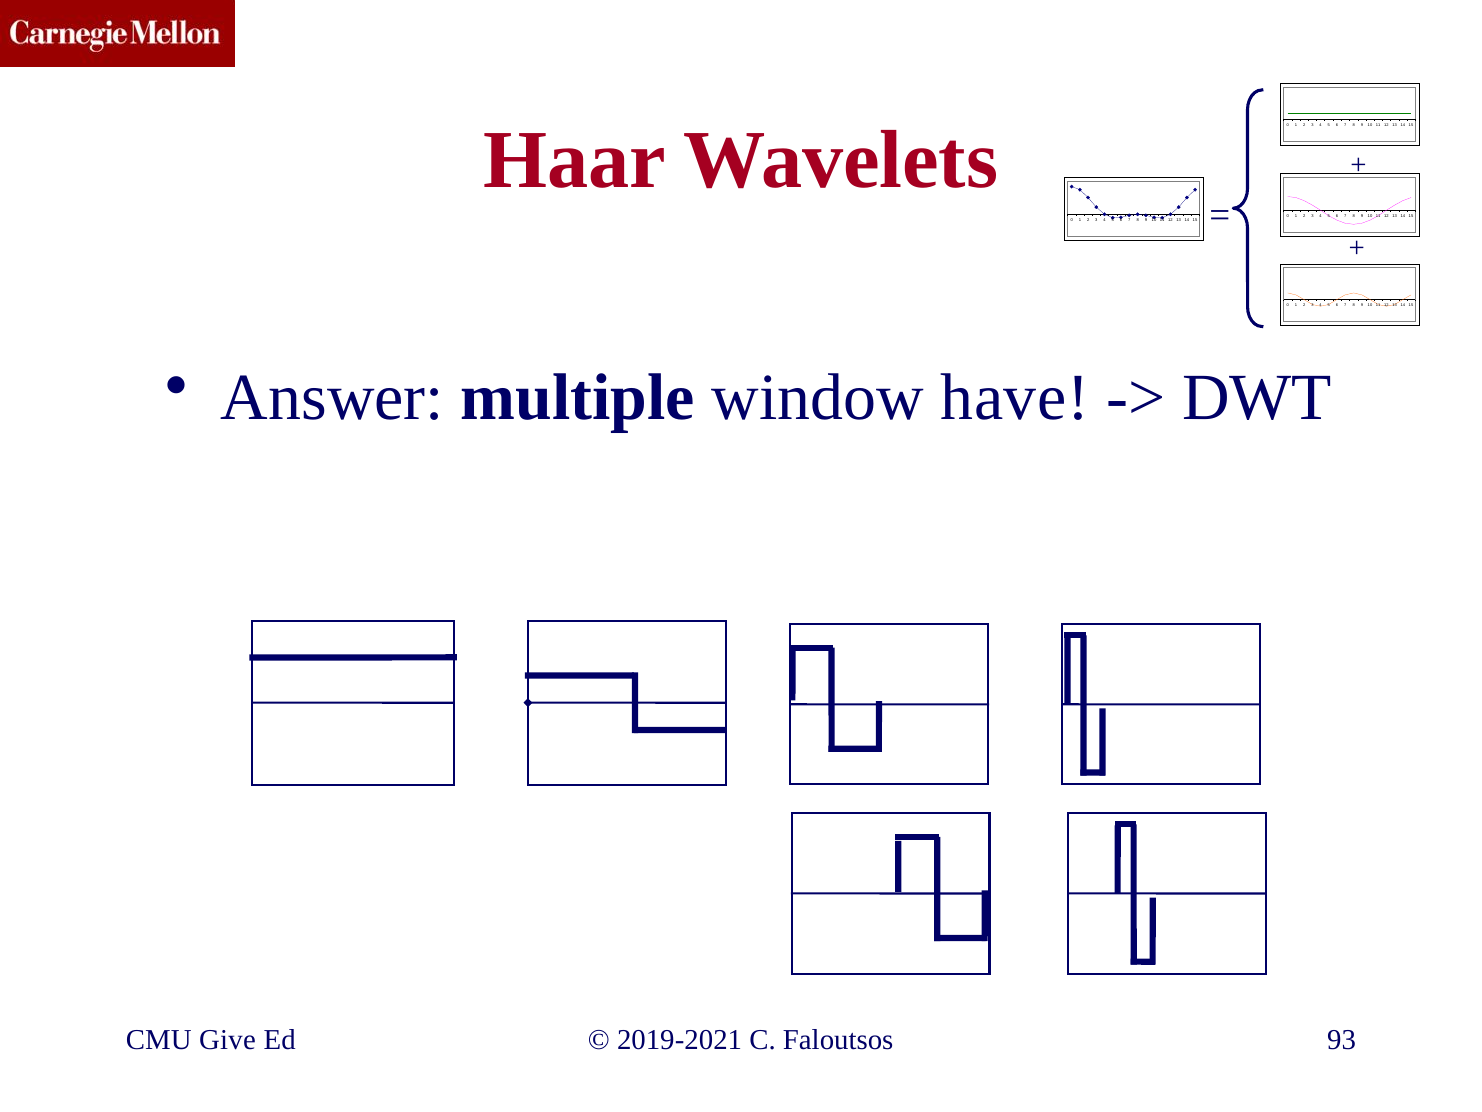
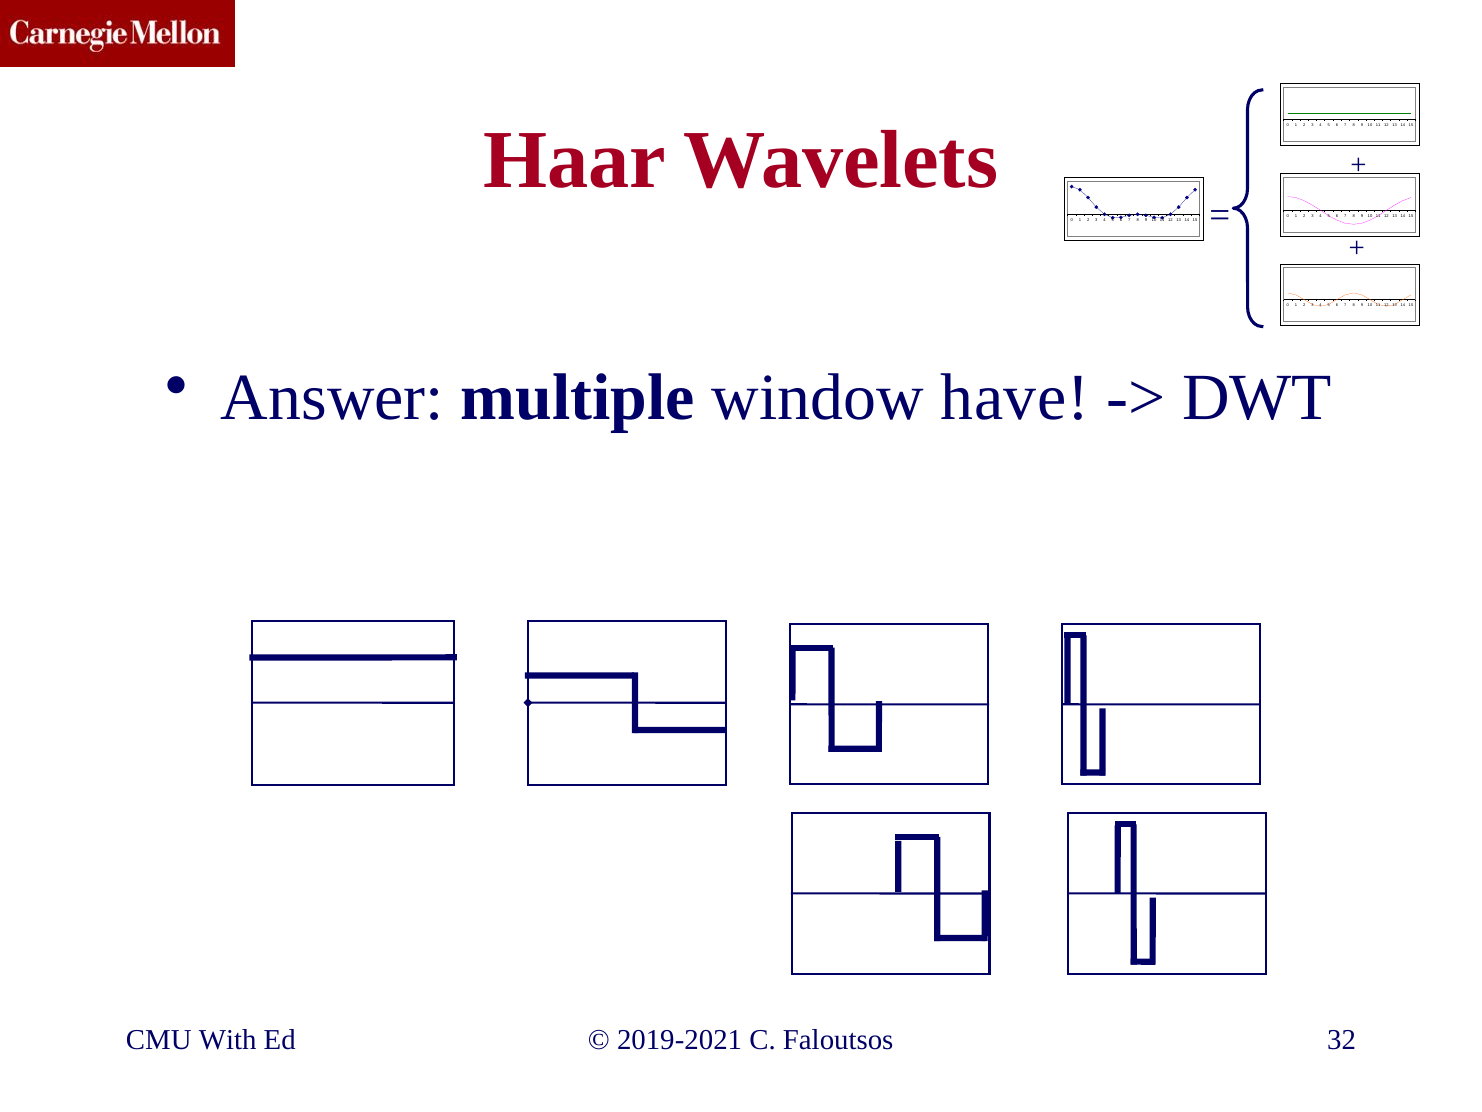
Give: Give -> With
93: 93 -> 32
